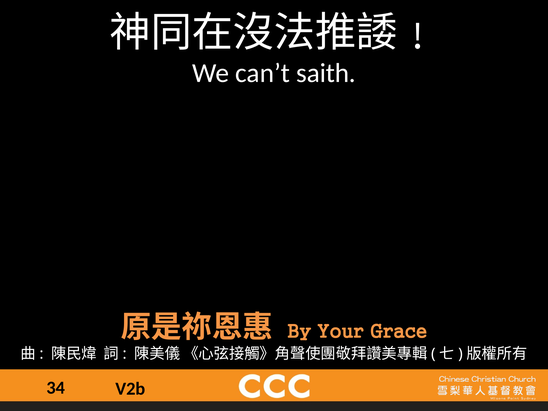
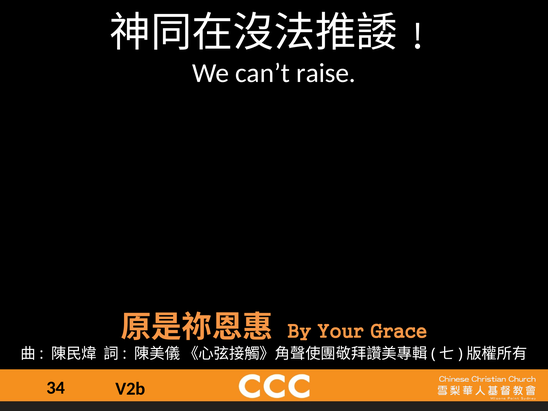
saith: saith -> raise
